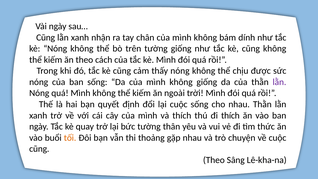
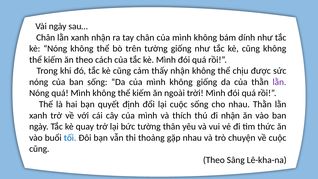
Cũng at (46, 37): Cũng -> Chân
thấy nóng: nóng -> nhận
đi thích: thích -> nhận
tối colour: orange -> blue
